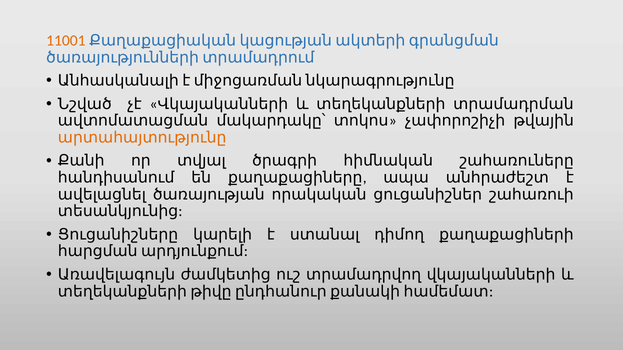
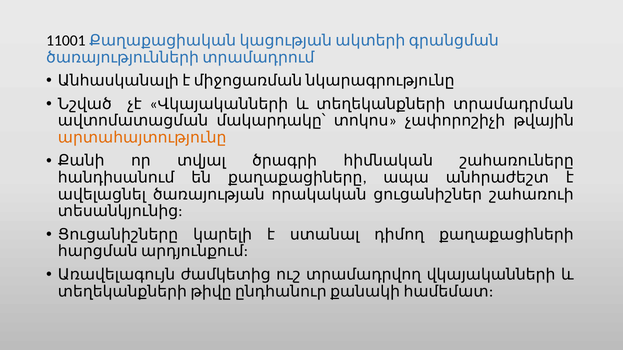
11001 colour: orange -> black
